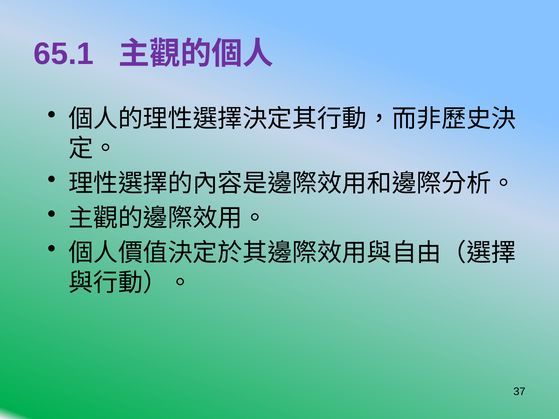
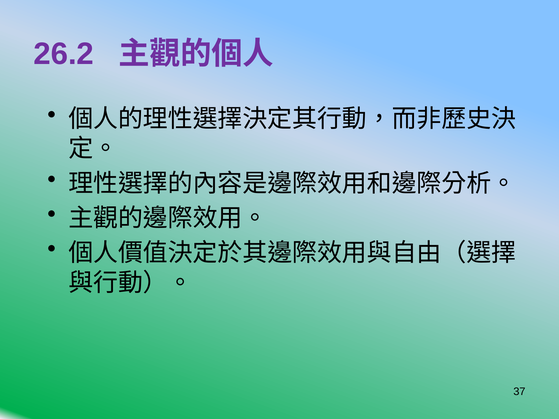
65.1: 65.1 -> 26.2
